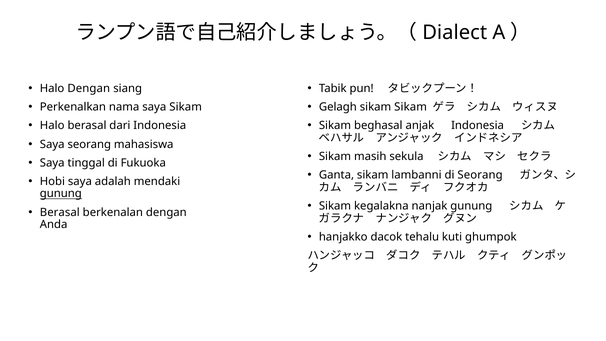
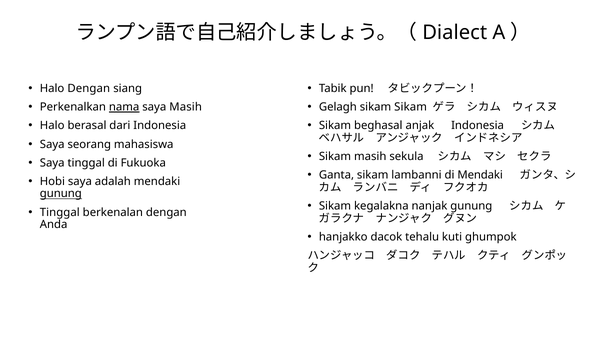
nama underline: none -> present
saya Sikam: Sikam -> Masih
di Seorang: Seorang -> Mendaki
Berasal at (60, 212): Berasal -> Tinggal
